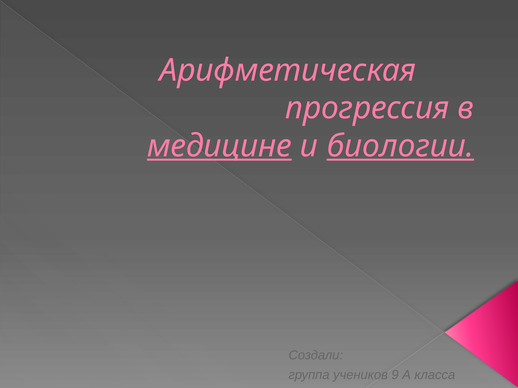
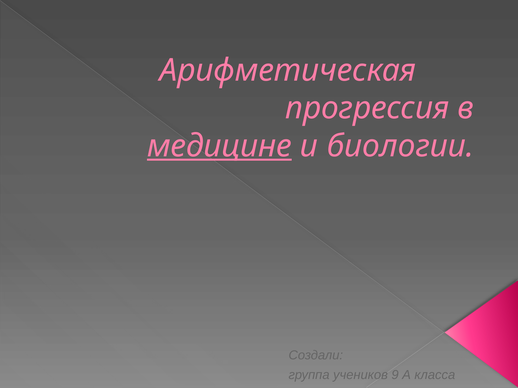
биологии underline: present -> none
